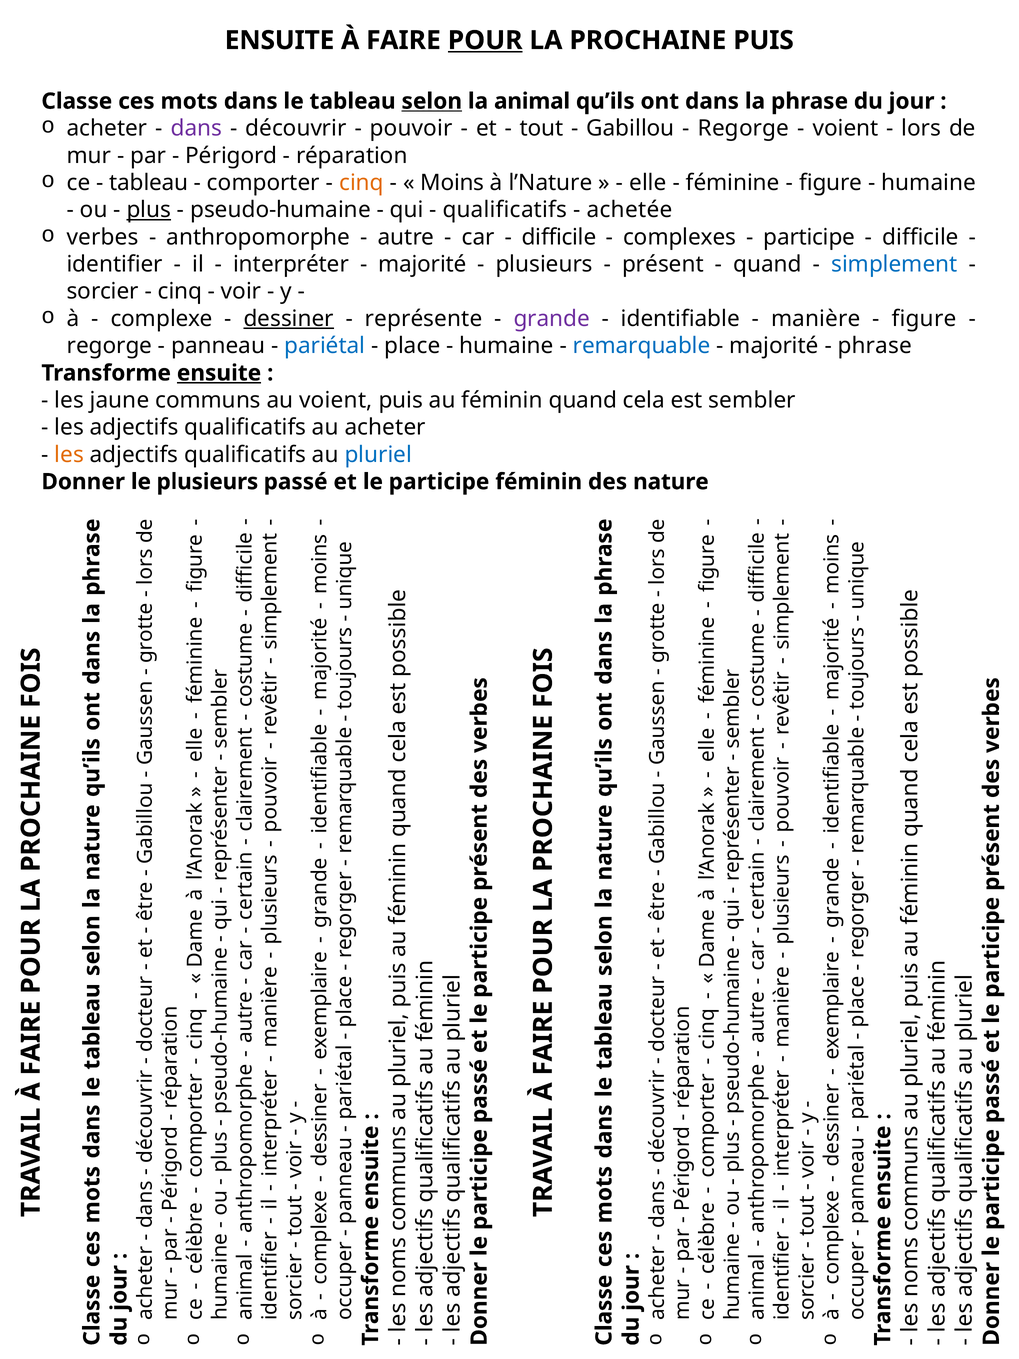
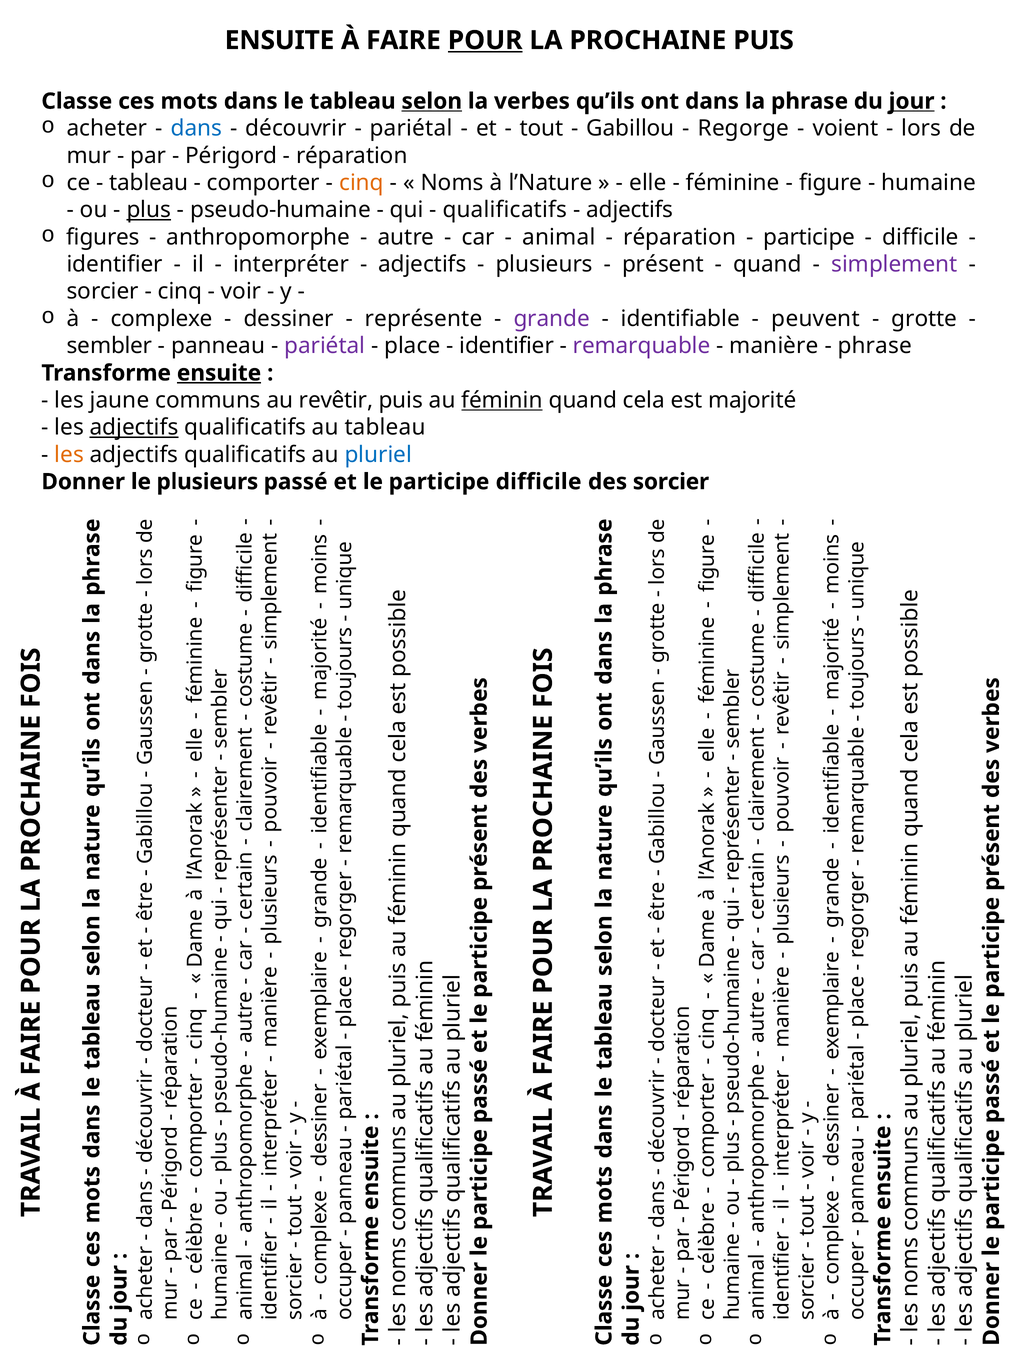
animal: animal -> verbes
jour underline: none -> present
dans at (196, 128) colour: purple -> blue
pouvoir at (411, 128): pouvoir -> pariétal
Moins: Moins -> Noms
achetée at (630, 210): achetée -> adjectifs
verbes: verbes -> figures
difficile at (559, 237): difficile -> animal
complexes at (680, 237): complexes -> réparation
majorité at (422, 264): majorité -> adjectifs
simplement colour: blue -> purple
dessiner underline: present -> none
manière: manière -> peuvent
figure at (924, 319): figure -> grotte
regorge at (109, 346): regorge -> sembler
pariétal at (325, 346) colour: blue -> purple
humaine at (507, 346): humaine -> identifier
remarquable colour: blue -> purple
majorité at (774, 346): majorité -> manière
au voient: voient -> revêtir
féminin at (502, 400) underline: none -> present
sembler: sembler -> majorité
adjectifs at (134, 427) underline: none -> present
au acheter: acheter -> tableau
participe féminin: féminin -> difficile
des nature: nature -> sorcier
